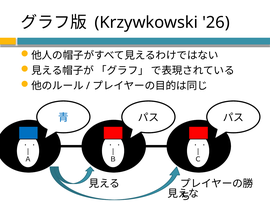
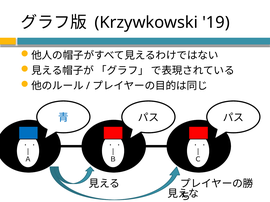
26: 26 -> 19
